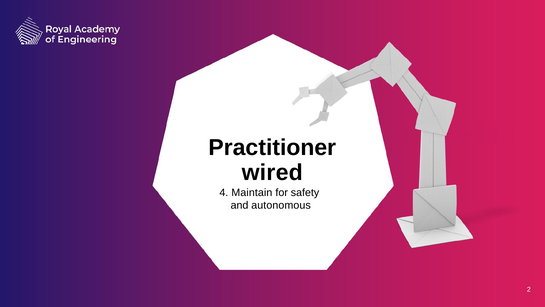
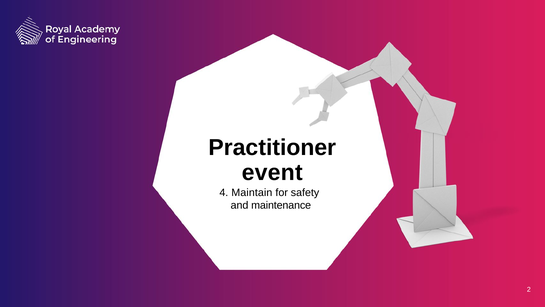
wired: wired -> event
autonomous: autonomous -> maintenance
